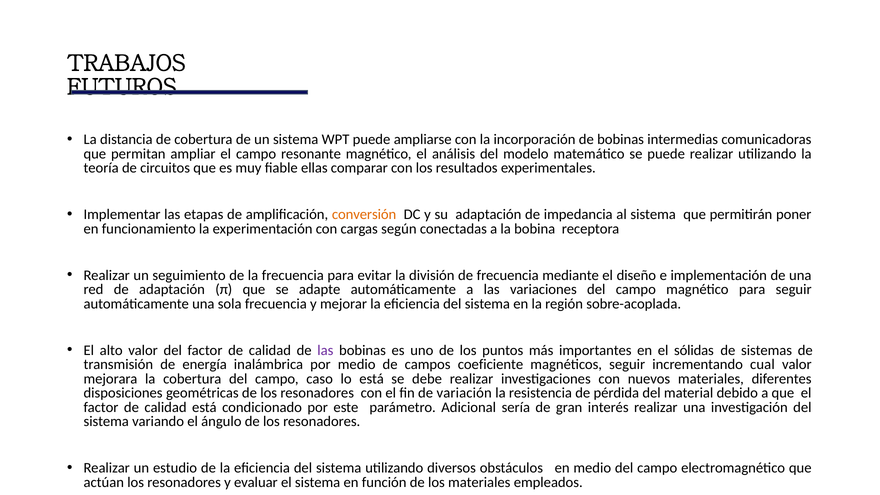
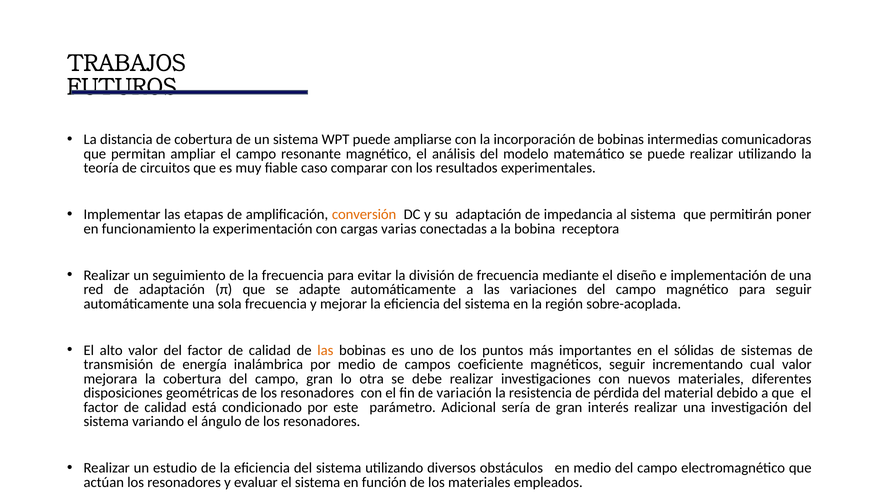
ellas: ellas -> caso
según: según -> varias
las at (325, 350) colour: purple -> orange
campo caso: caso -> gran
lo está: está -> otra
